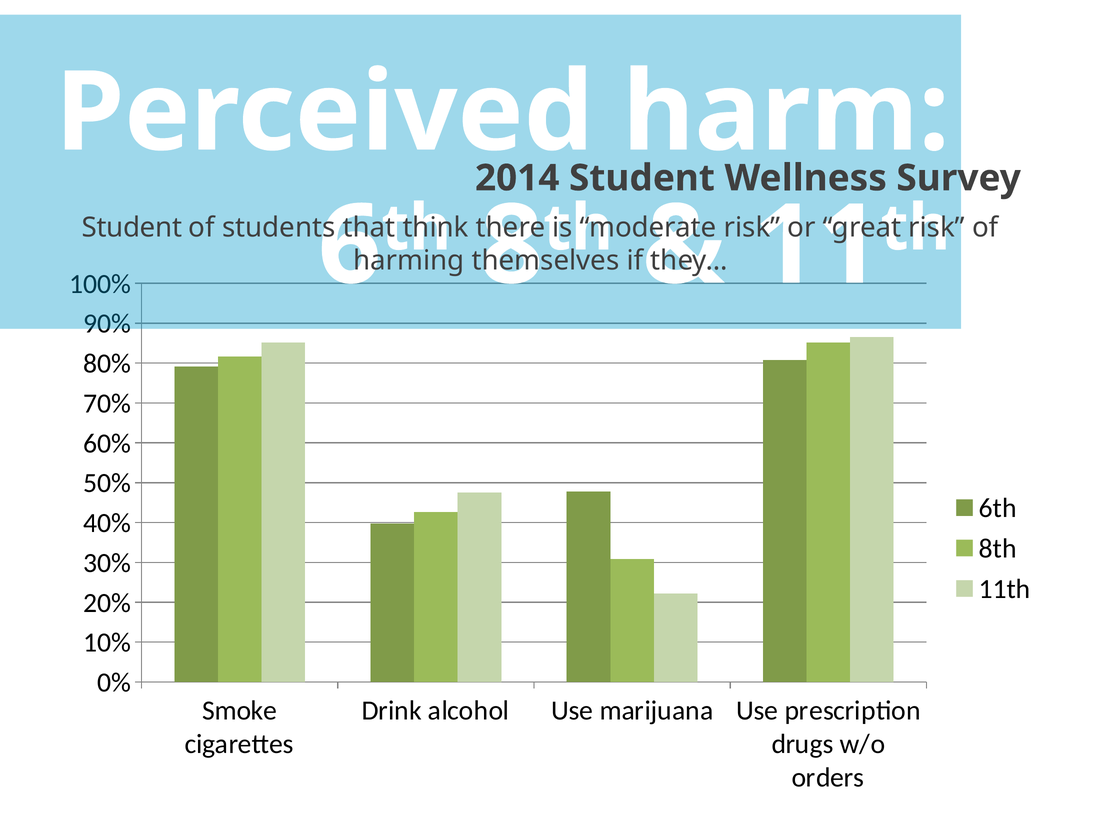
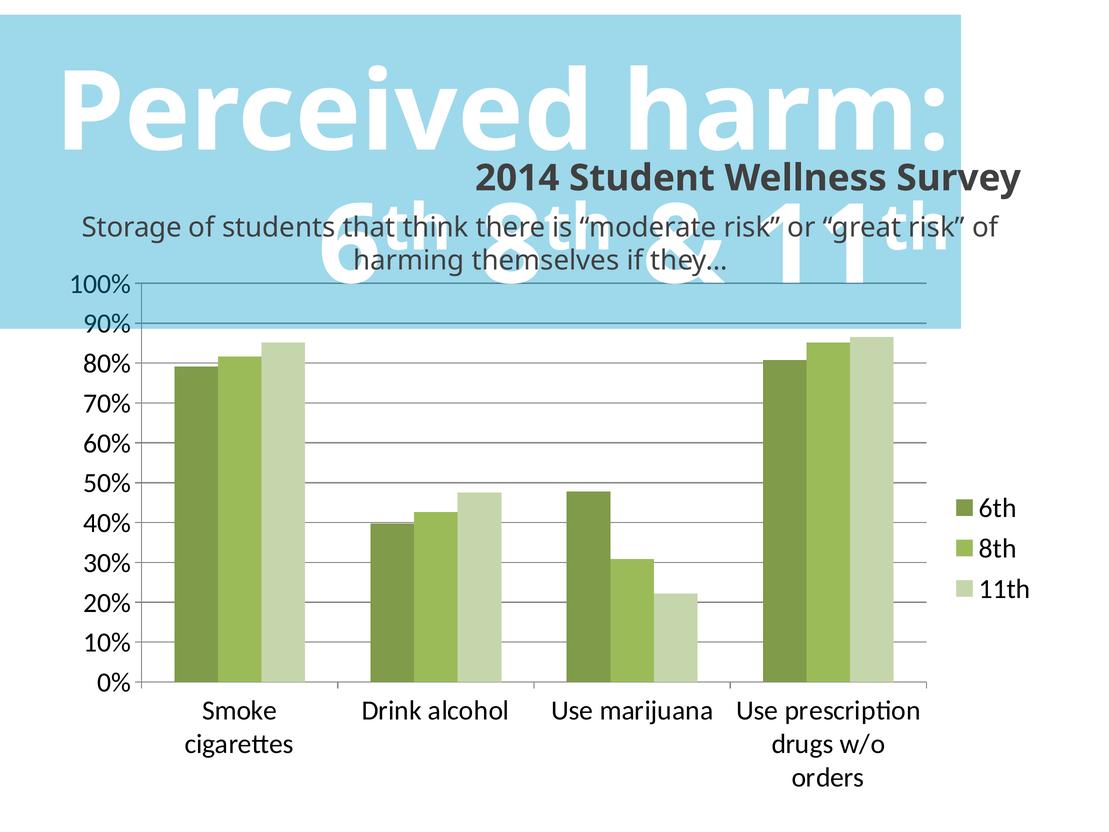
Student at (132, 227): Student -> Storage
